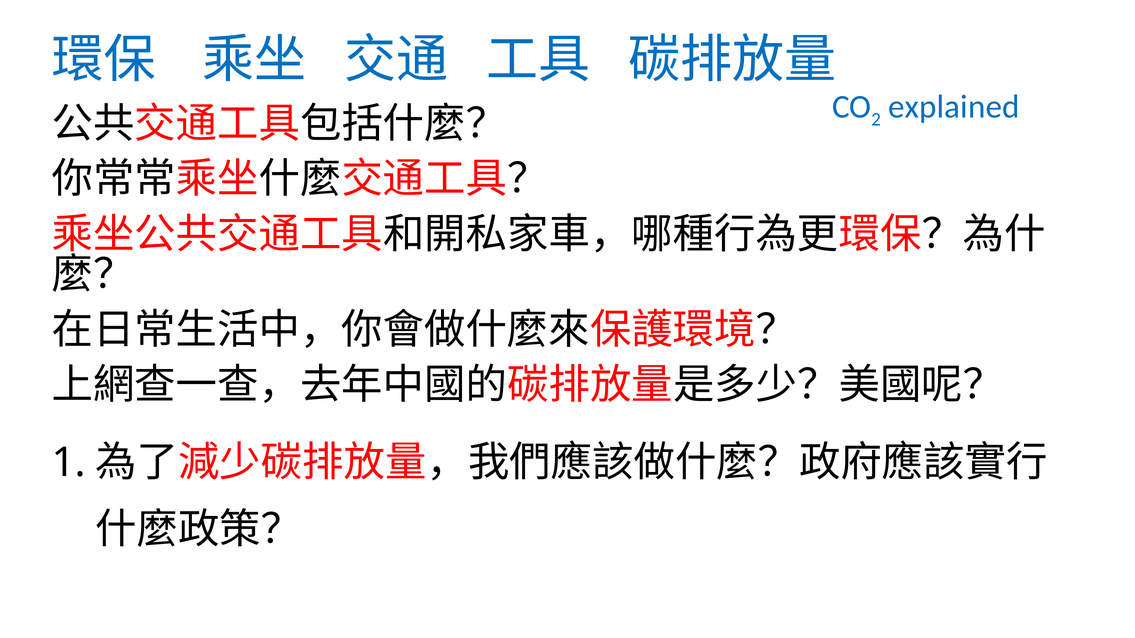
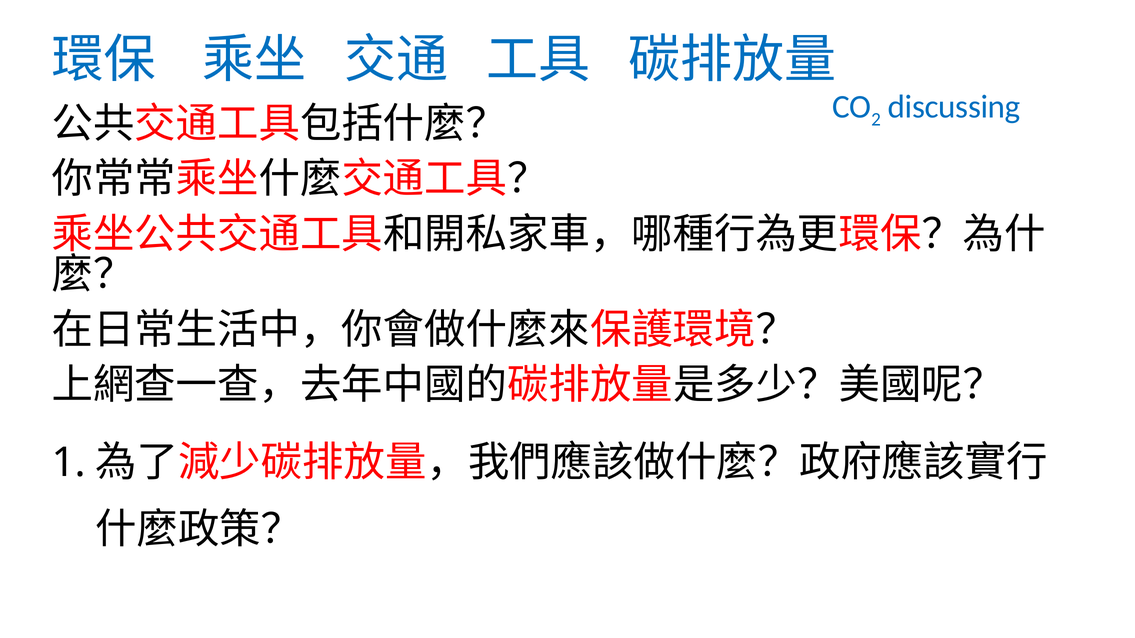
explained: explained -> discussing
